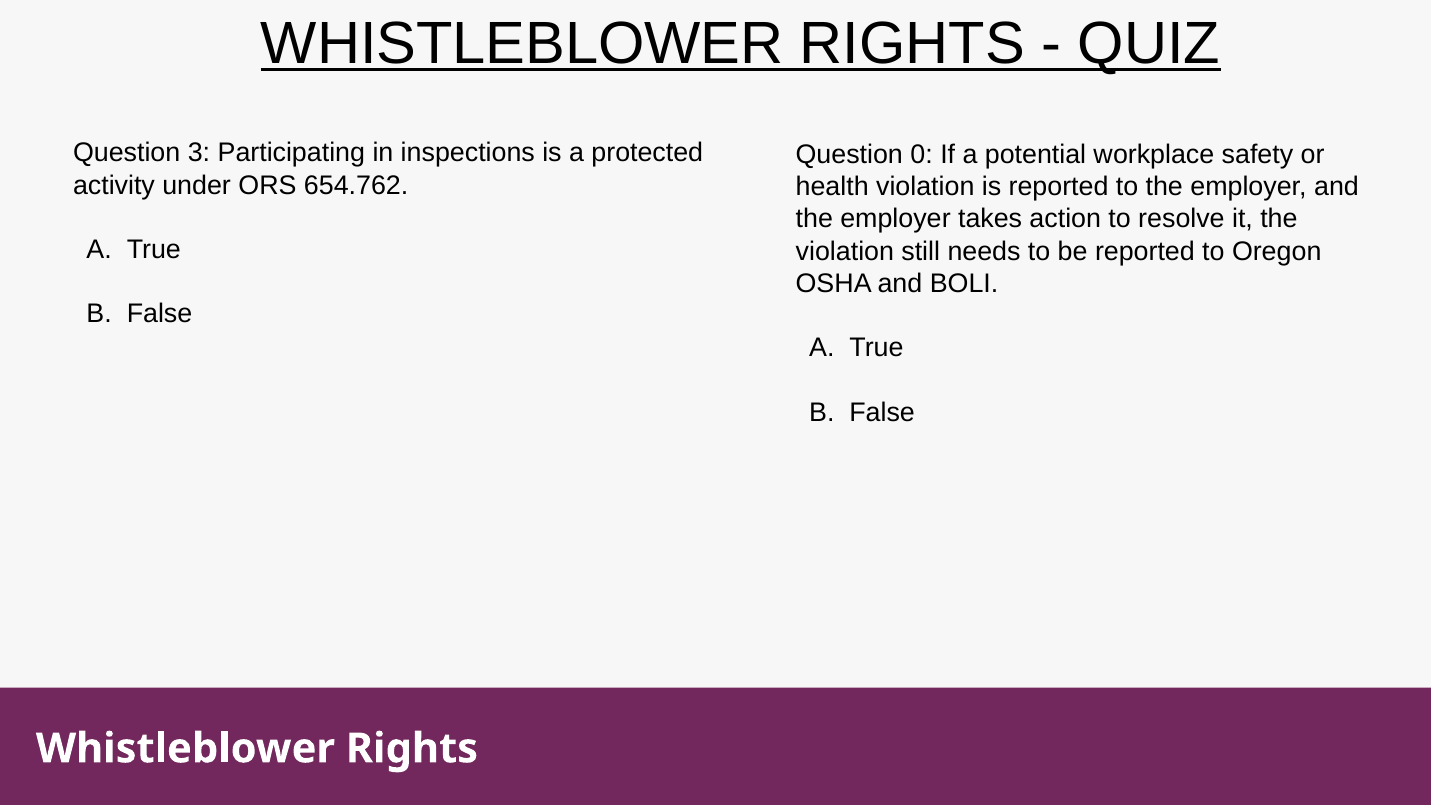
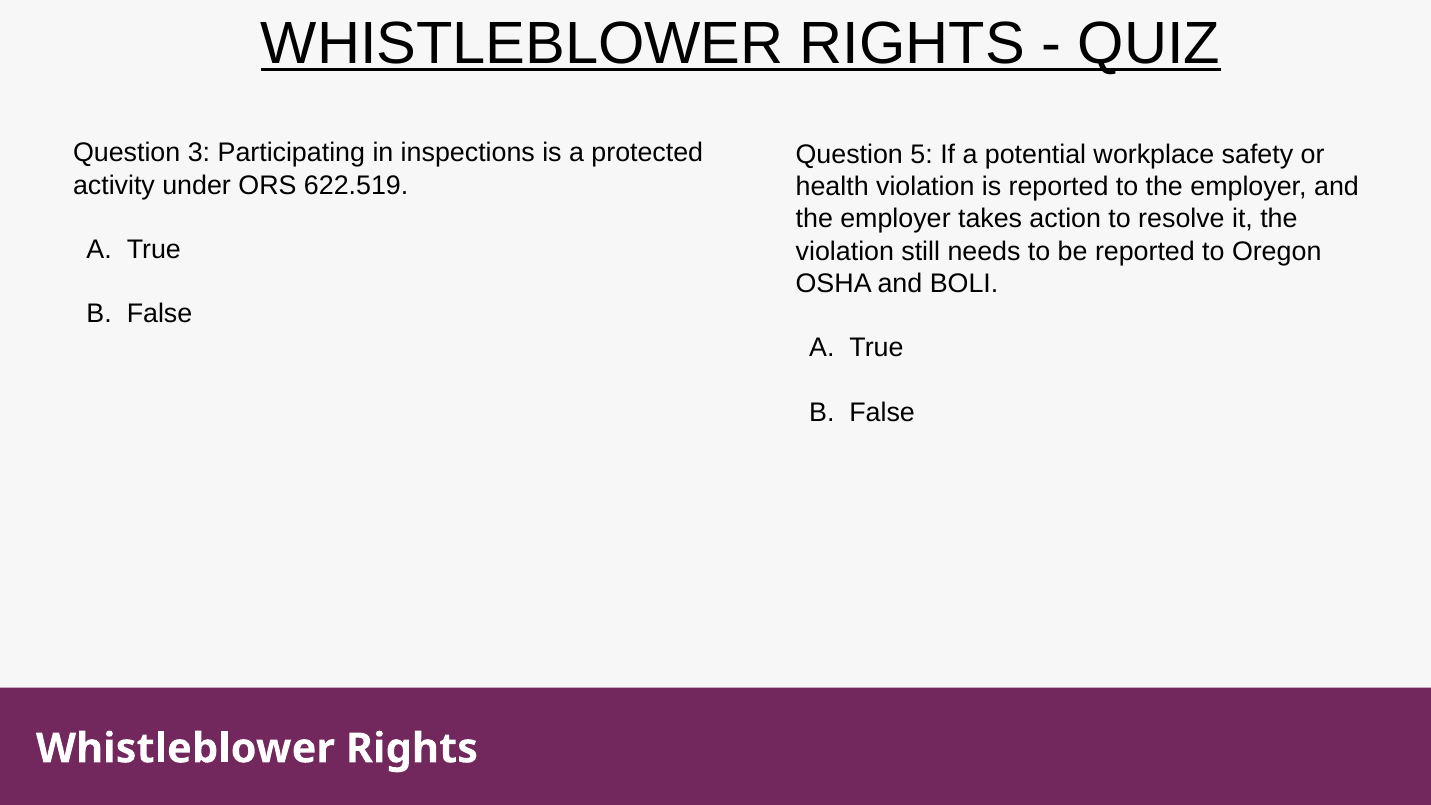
0: 0 -> 5
654.762: 654.762 -> 622.519
